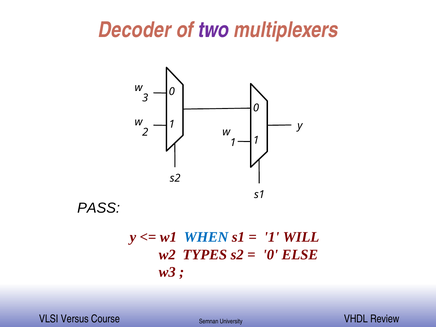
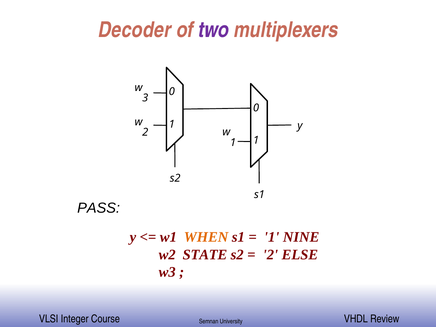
WHEN colour: blue -> orange
WILL: WILL -> NINE
TYPES: TYPES -> STATE
0 at (270, 255): 0 -> 2
Versus: Versus -> Integer
